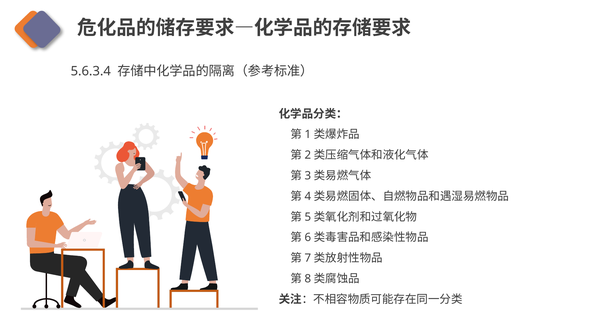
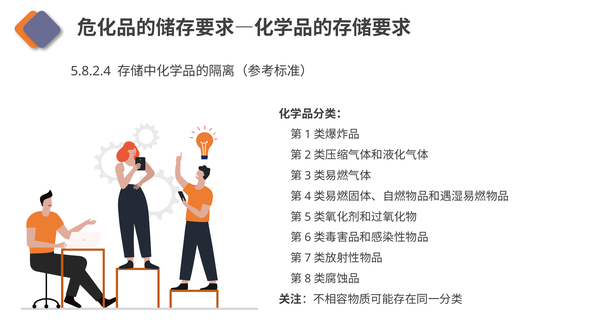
5.6.3.4: 5.6.3.4 -> 5.8.2.4
